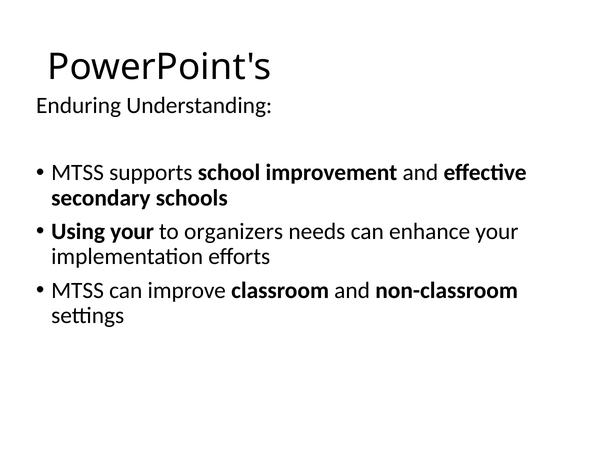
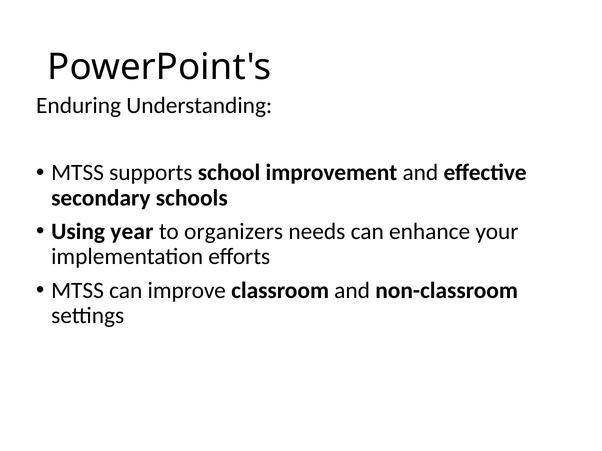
Using your: your -> year
